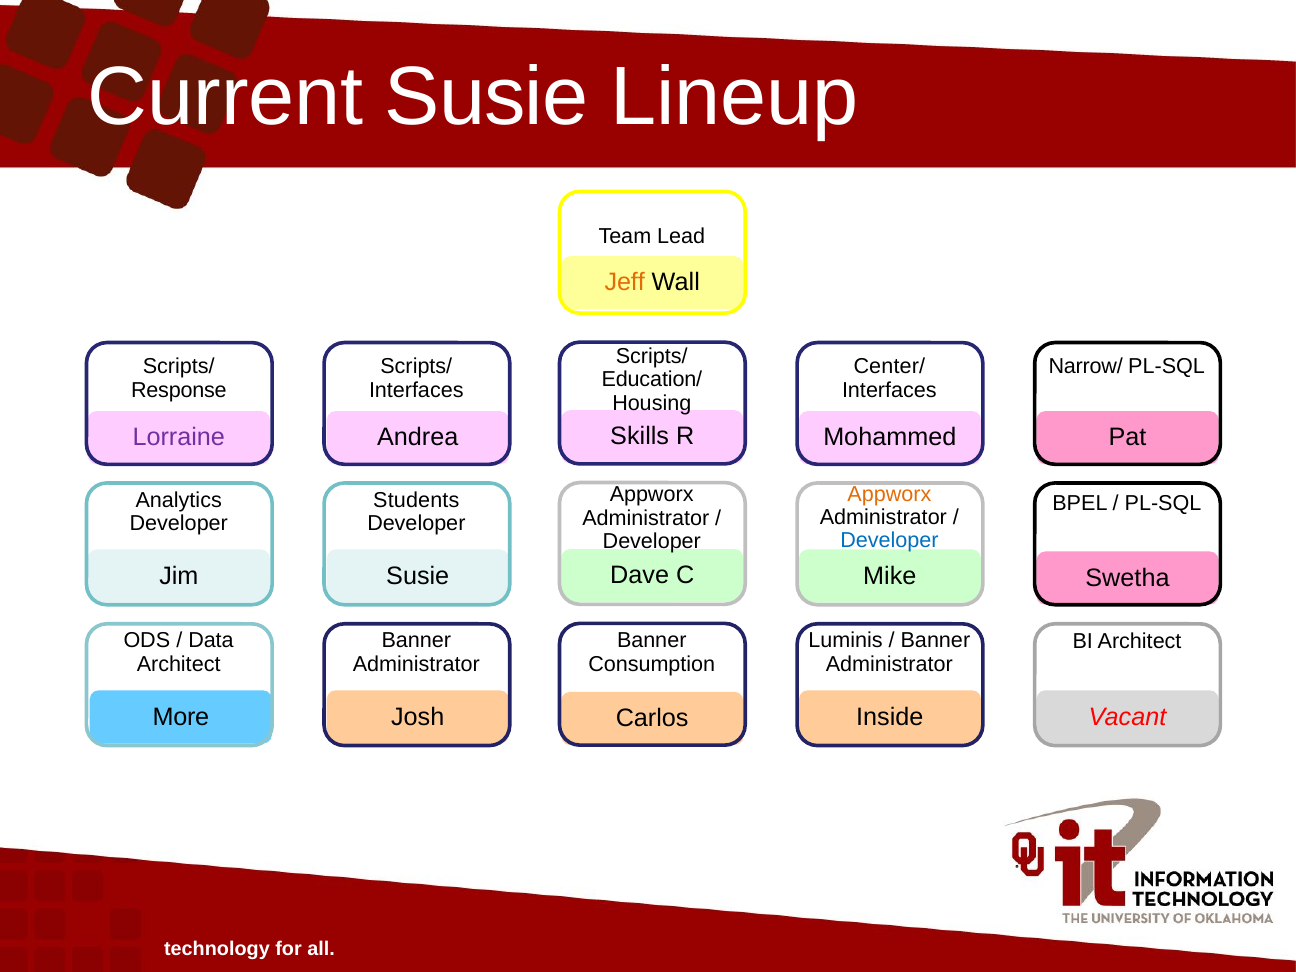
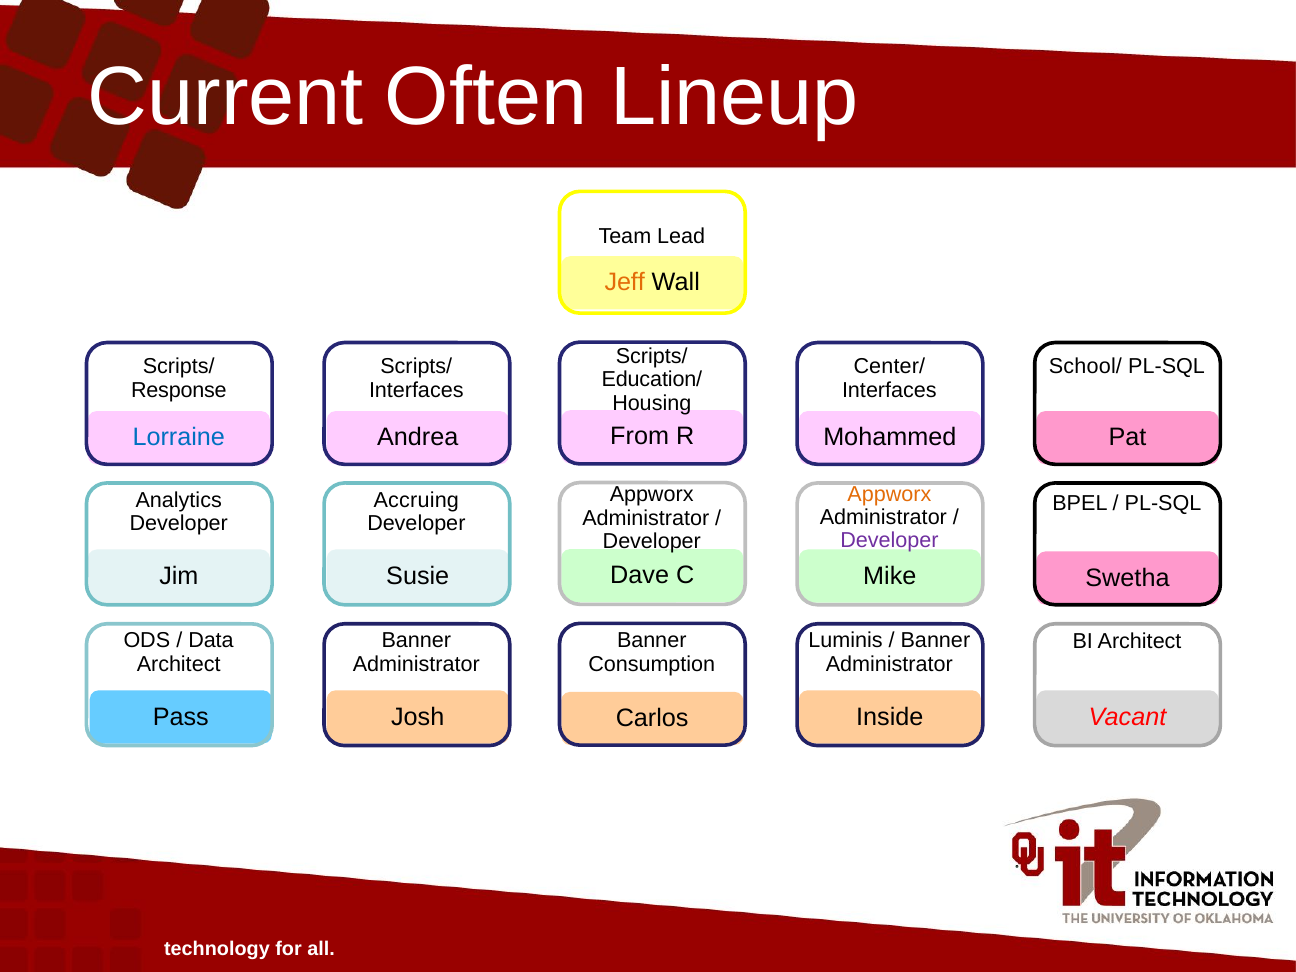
Current Susie: Susie -> Often
Narrow/: Narrow/ -> School/
Skills: Skills -> From
Lorraine colour: purple -> blue
Students: Students -> Accruing
Developer at (889, 541) colour: blue -> purple
More: More -> Pass
